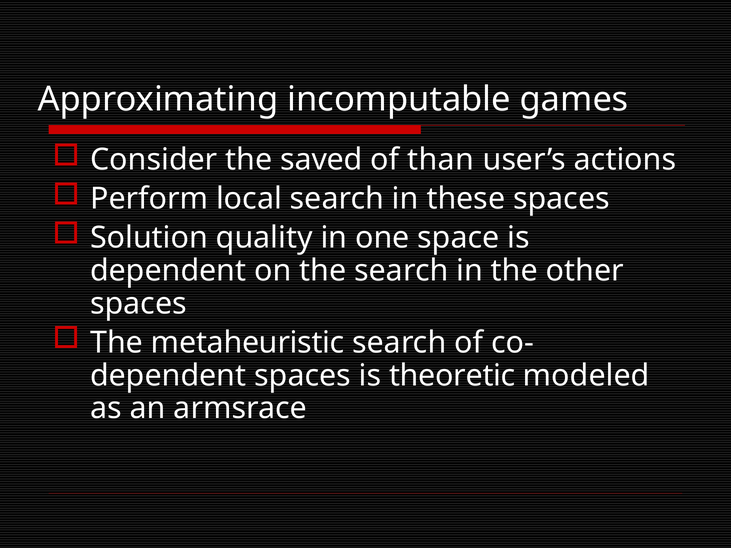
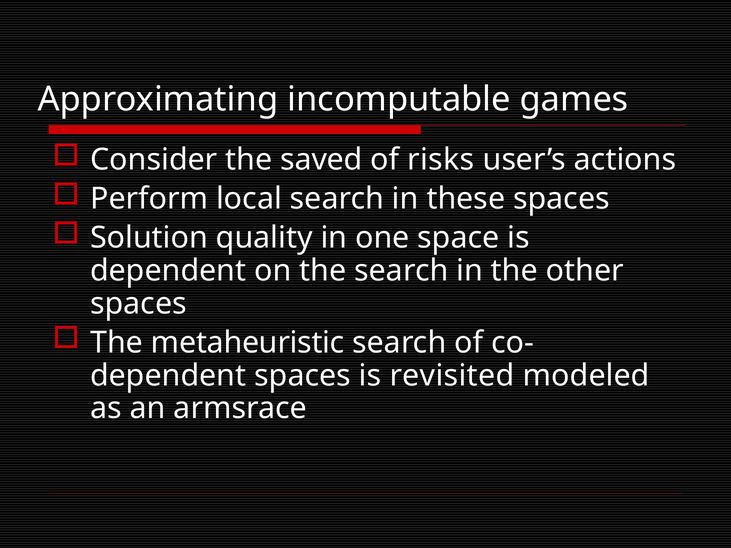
than: than -> risks
theoretic: theoretic -> revisited
